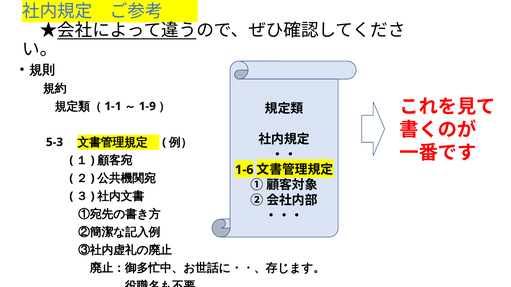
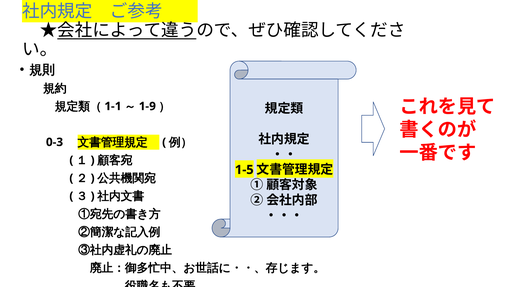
5-3: 5-3 -> 0-3
1-6: 1-6 -> 1-5
